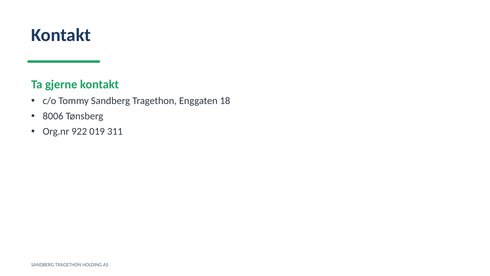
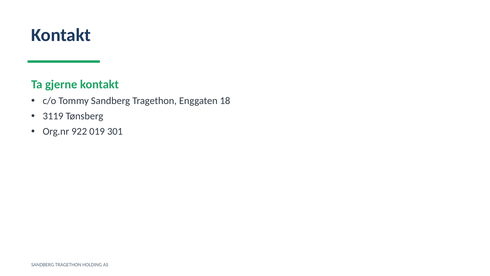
8006: 8006 -> 3119
311: 311 -> 301
